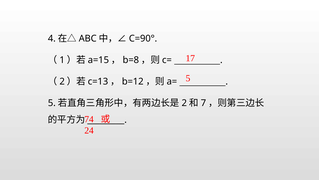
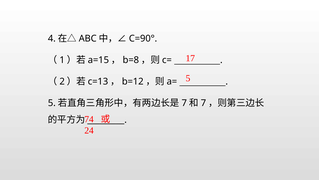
2 at (184, 103): 2 -> 7
